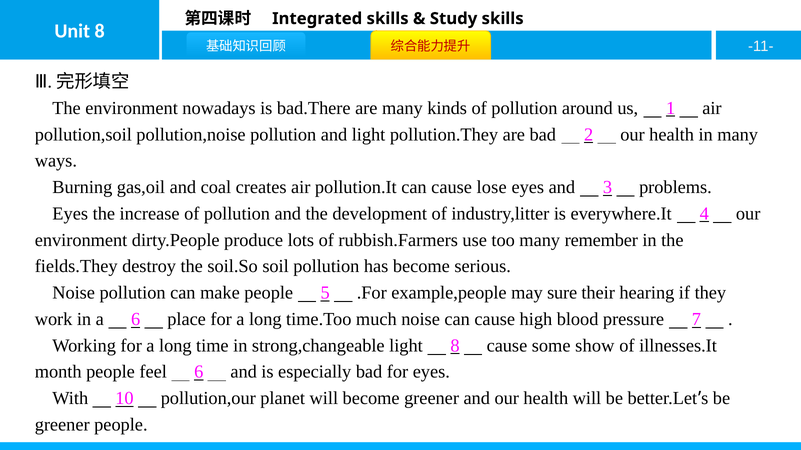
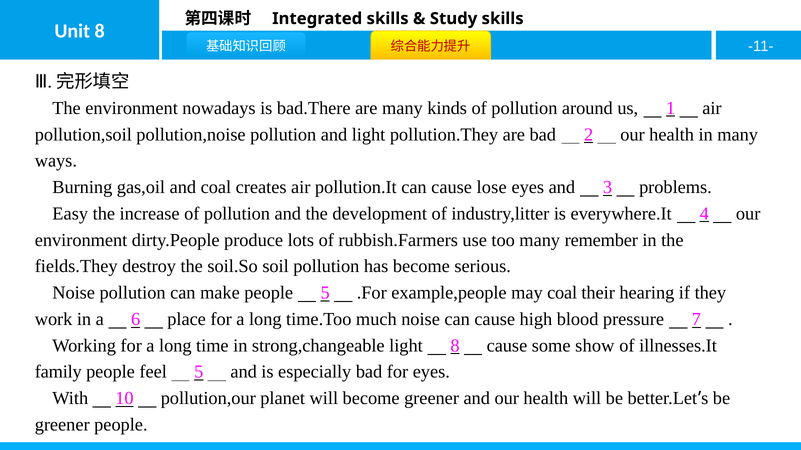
Eyes at (70, 214): Eyes -> Easy
may sure: sure -> coal
month: month -> family
feel 6: 6 -> 5
